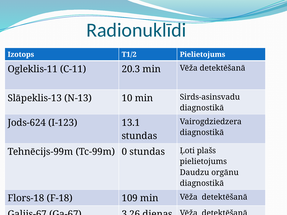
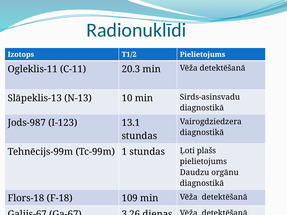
Jods-624: Jods-624 -> Jods-987
0: 0 -> 1
